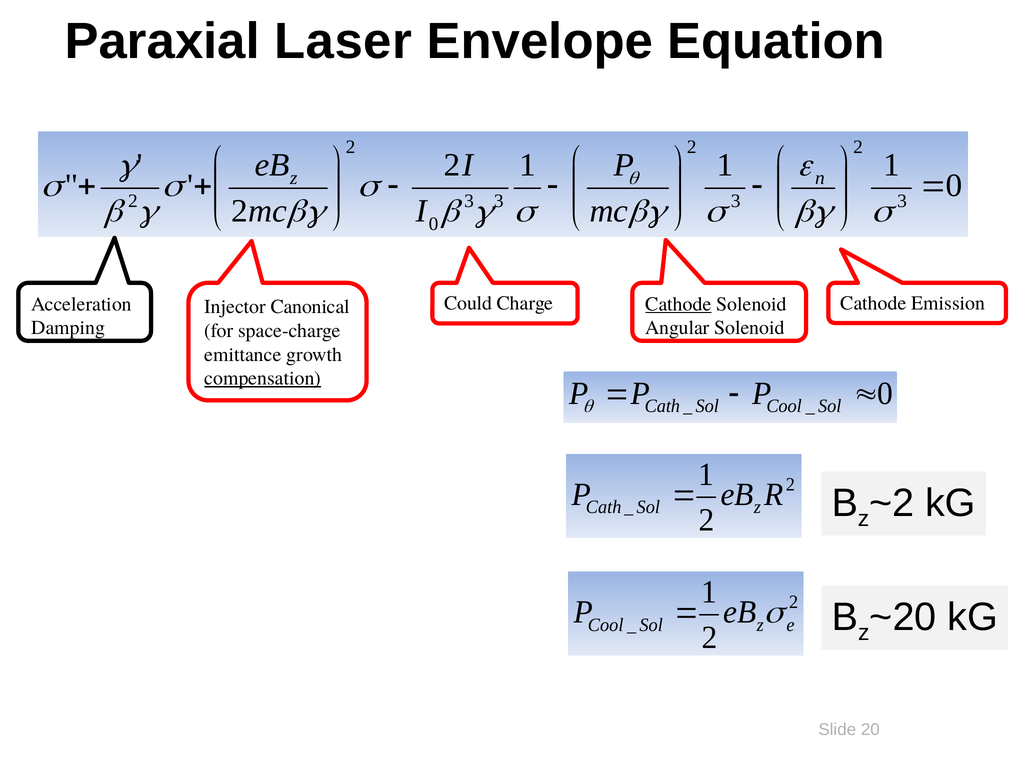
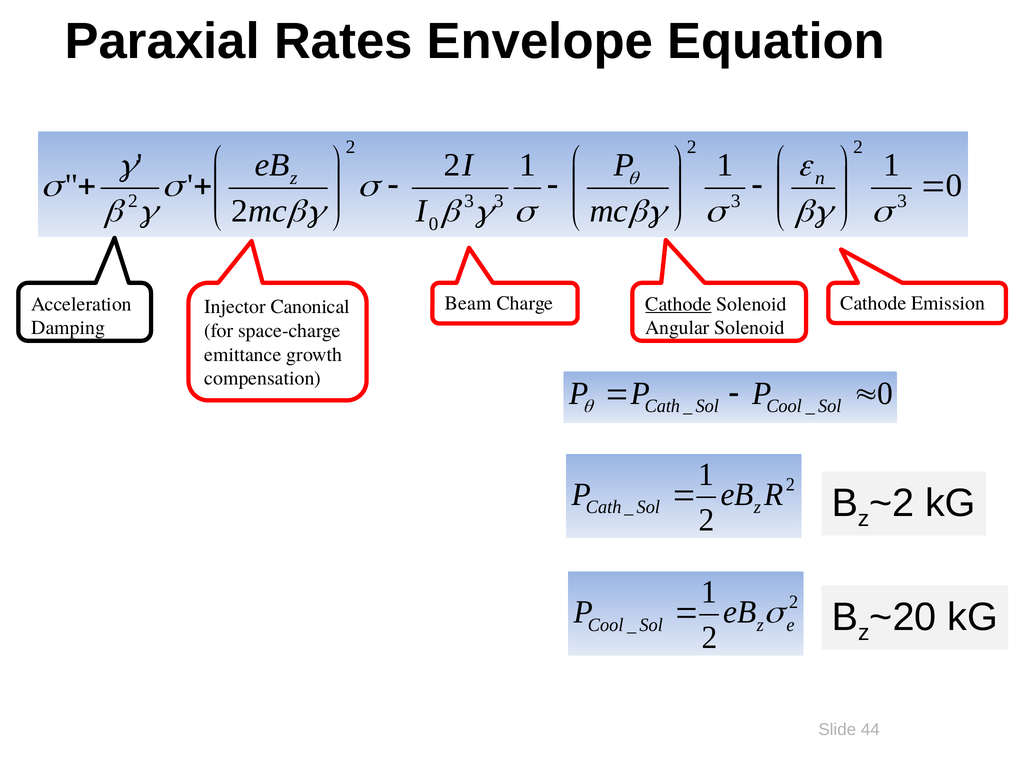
Laser: Laser -> Rates
Could: Could -> Beam
compensation underline: present -> none
20: 20 -> 44
